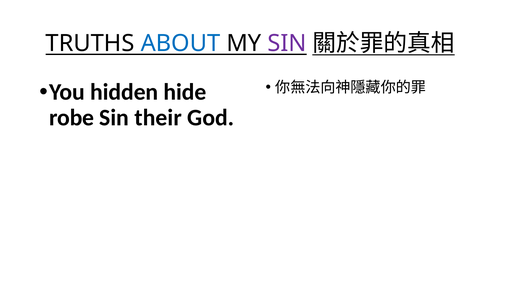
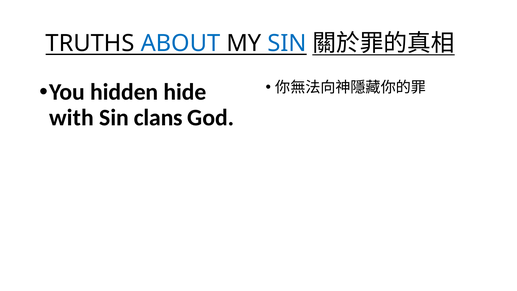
SIN at (287, 43) colour: purple -> blue
robe: robe -> with
their: their -> clans
